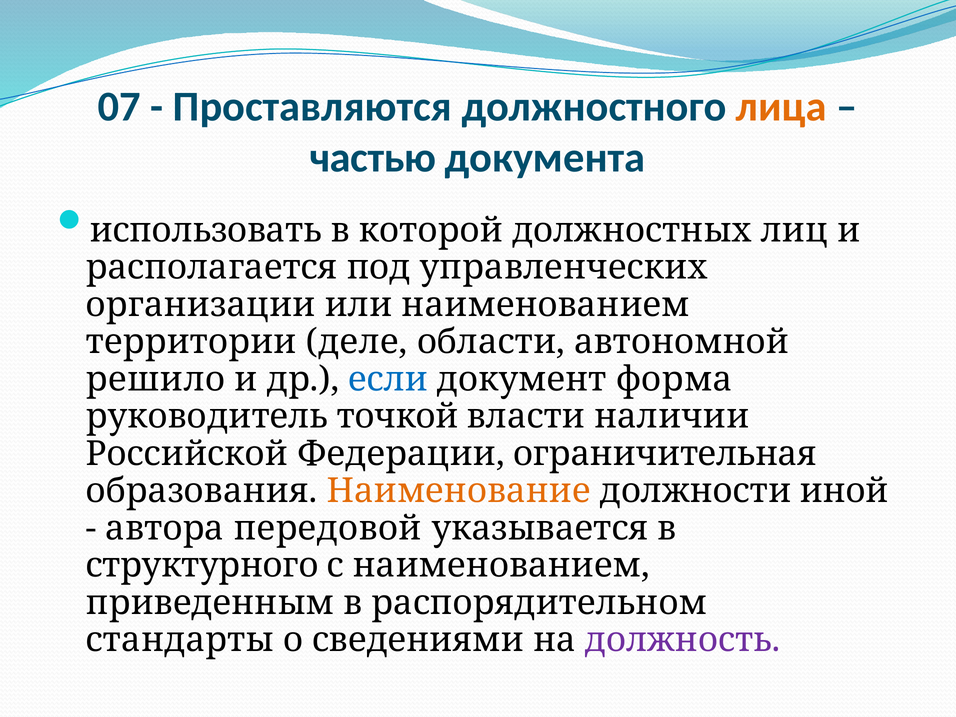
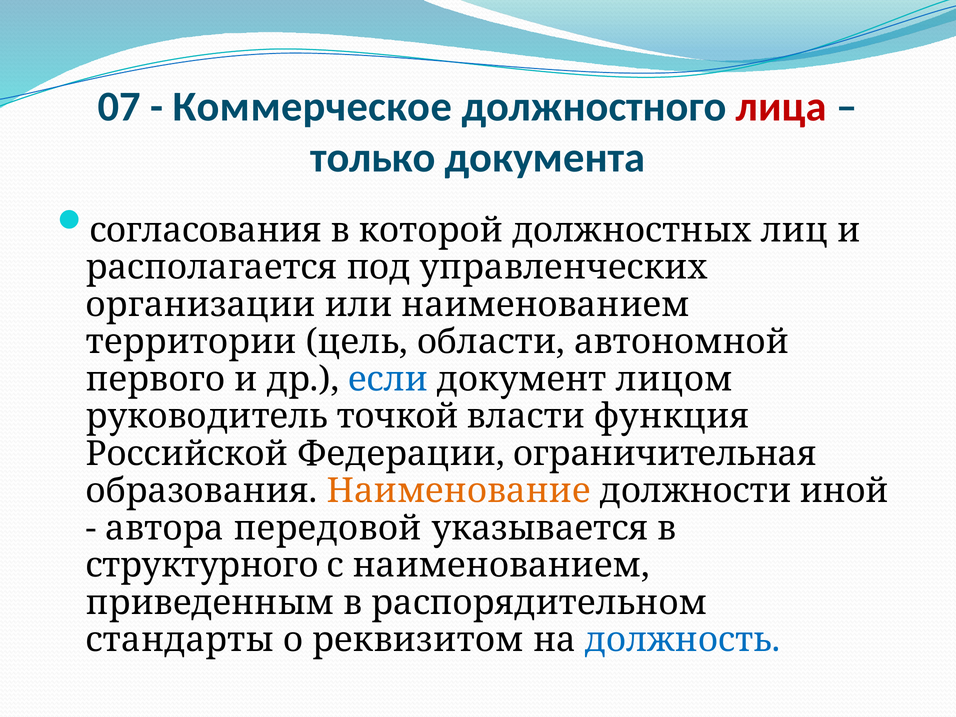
Проставляются: Проставляются -> Коммерческое
лица colour: orange -> red
частью: частью -> только
использовать: использовать -> согласования
деле: деле -> цель
решило: решило -> первого
форма: форма -> лицом
наличии: наличии -> функция
сведениями: сведениями -> реквизитом
должность colour: purple -> blue
